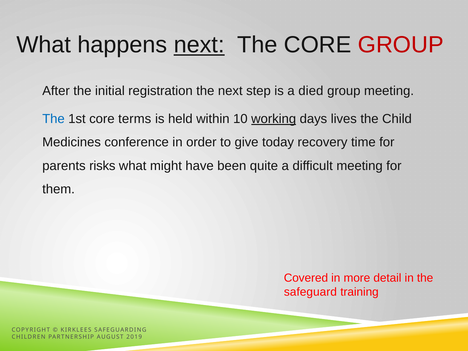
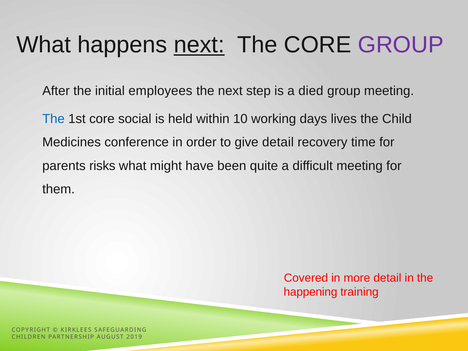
GROUP at (401, 45) colour: red -> purple
registration: registration -> employees
terms: terms -> social
working underline: present -> none
give today: today -> detail
safeguard: safeguard -> happening
